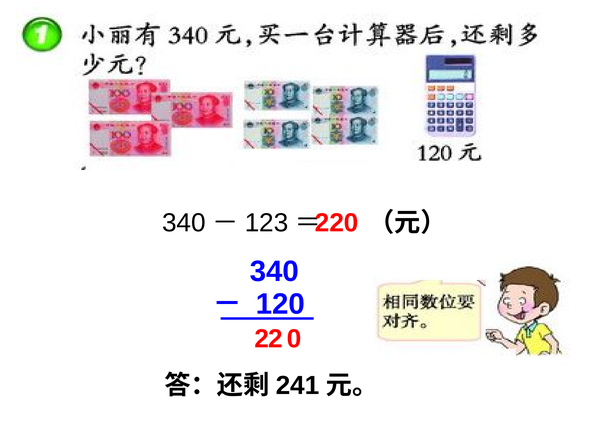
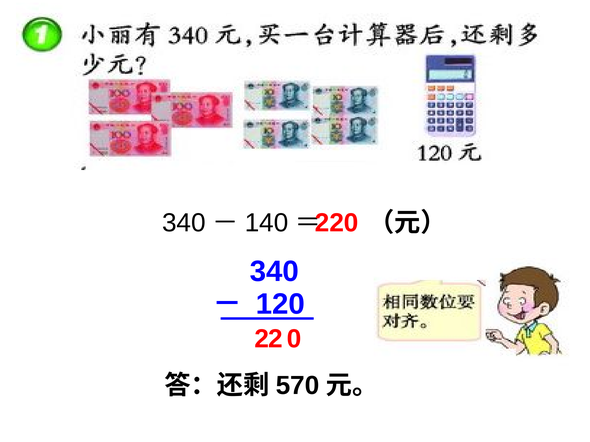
123: 123 -> 140
241: 241 -> 570
